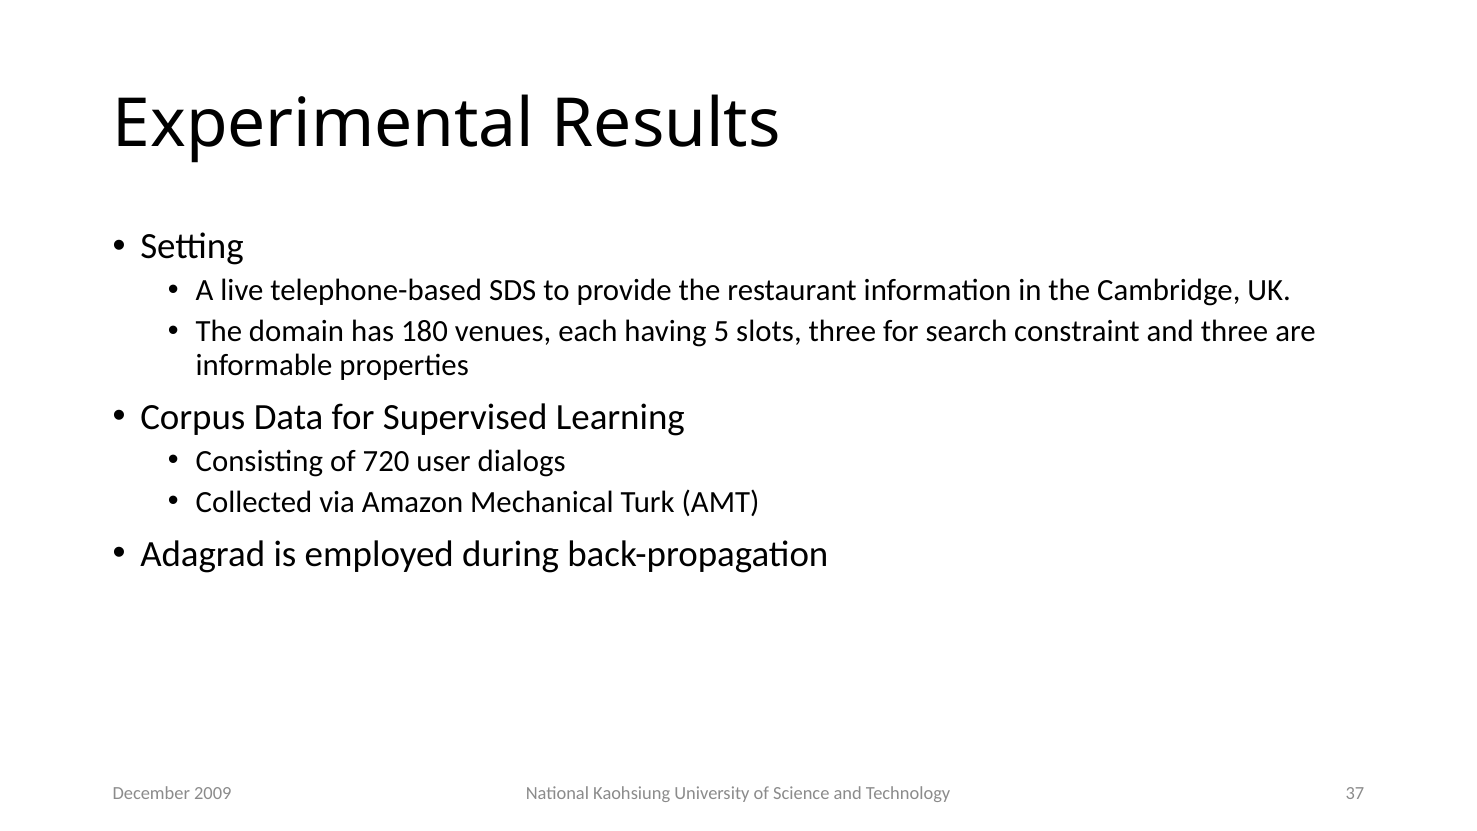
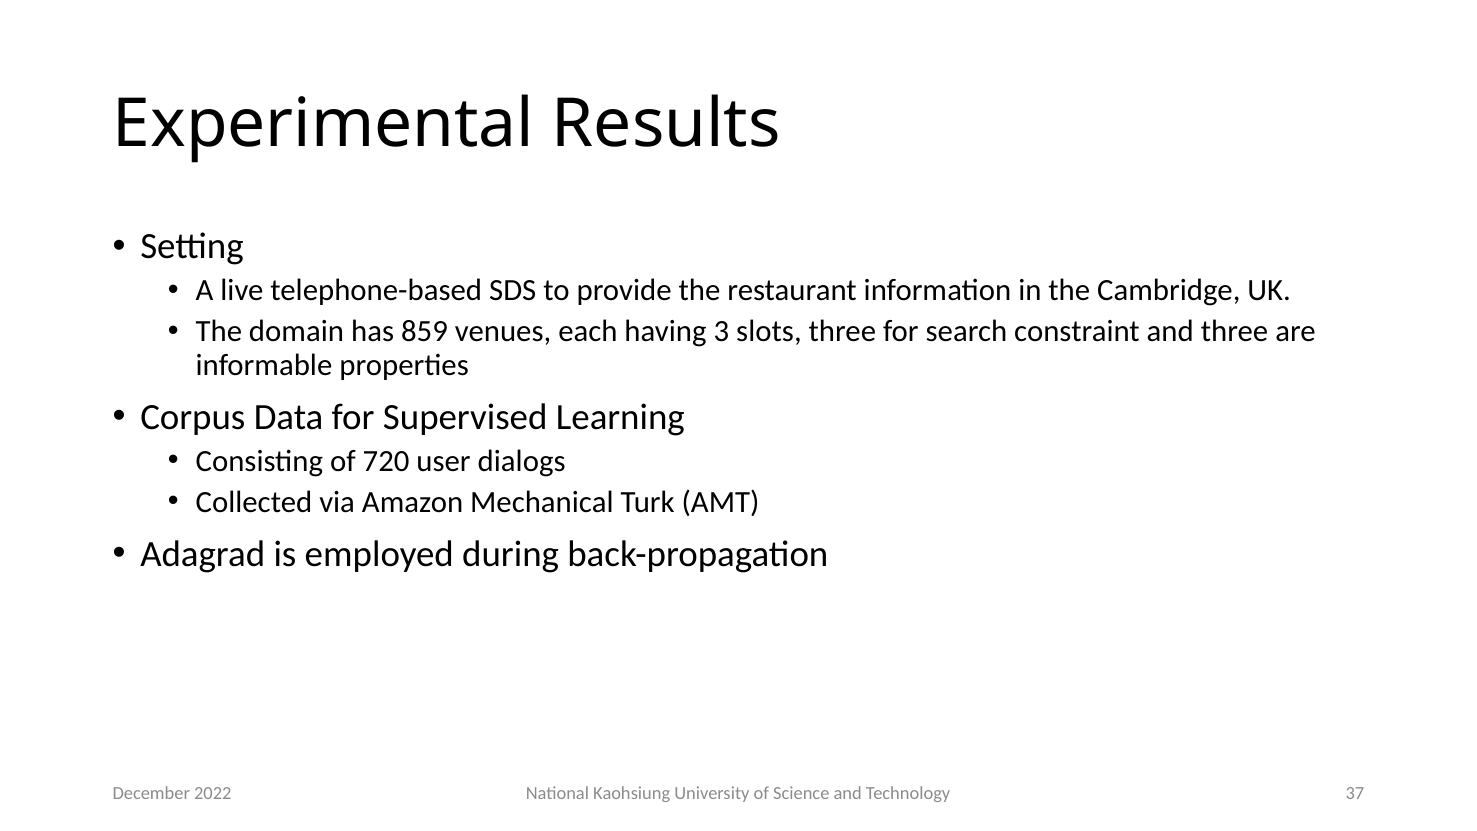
180: 180 -> 859
5: 5 -> 3
2009: 2009 -> 2022
